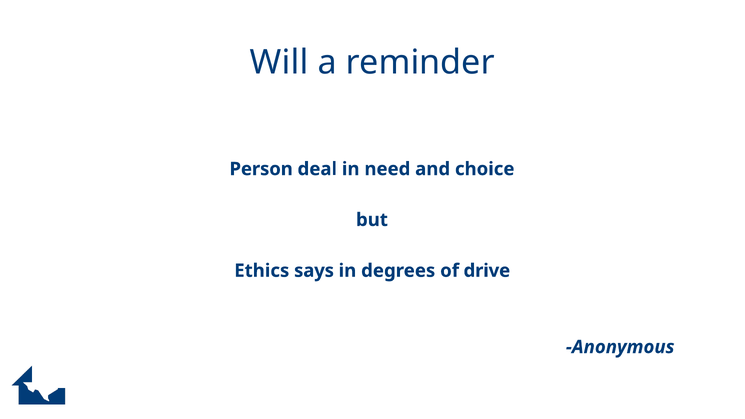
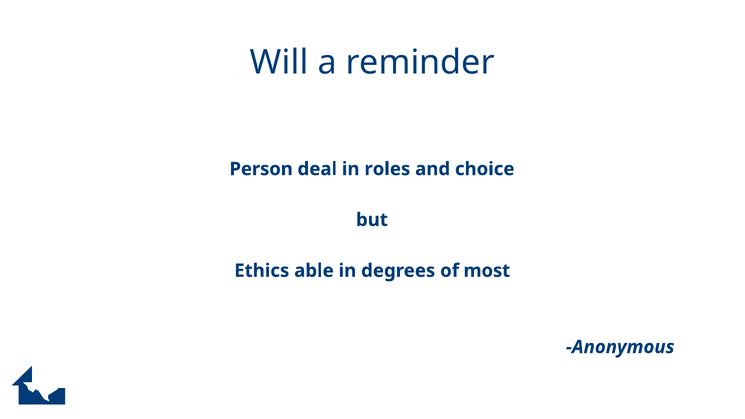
need: need -> roles
says: says -> able
drive: drive -> most
